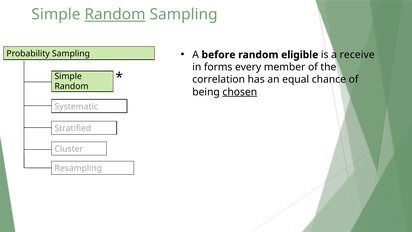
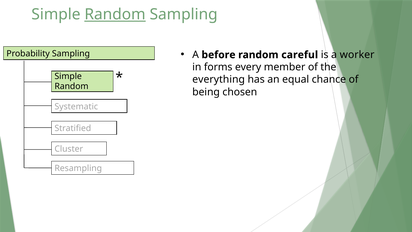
eligible: eligible -> careful
receive: receive -> worker
correlation: correlation -> everything
chosen underline: present -> none
